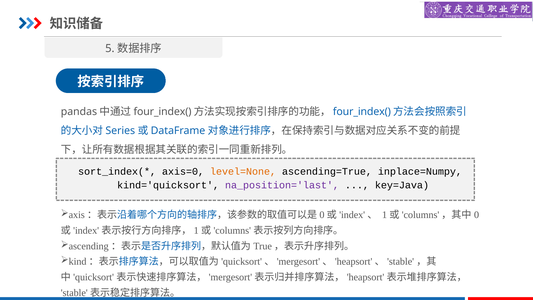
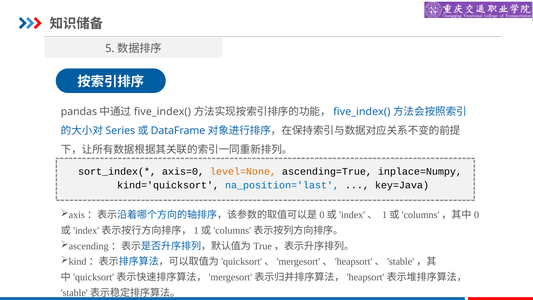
four_index( at (162, 112): four_index( -> five_index(
four_index( at (362, 112): four_index( -> five_index(
na_position='last colour: purple -> blue
